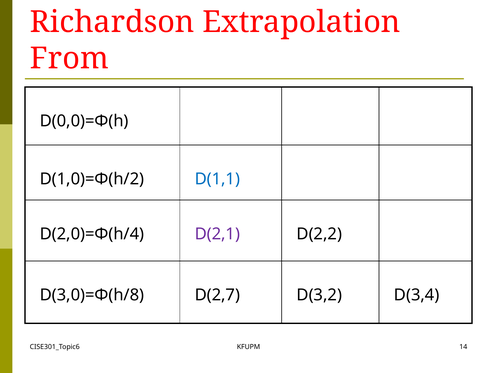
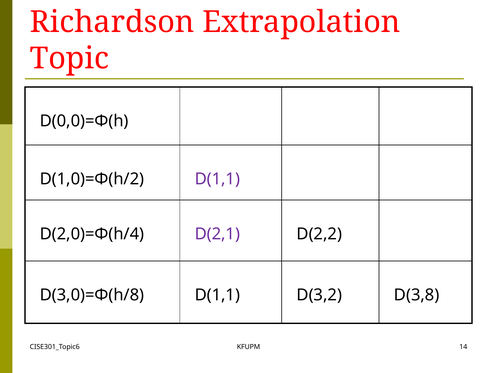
From: From -> Topic
D(1,1 at (217, 179) colour: blue -> purple
D(3,0)=Φ(h/8 D(2,7: D(2,7 -> D(1,1
D(3,4: D(3,4 -> D(3,8
